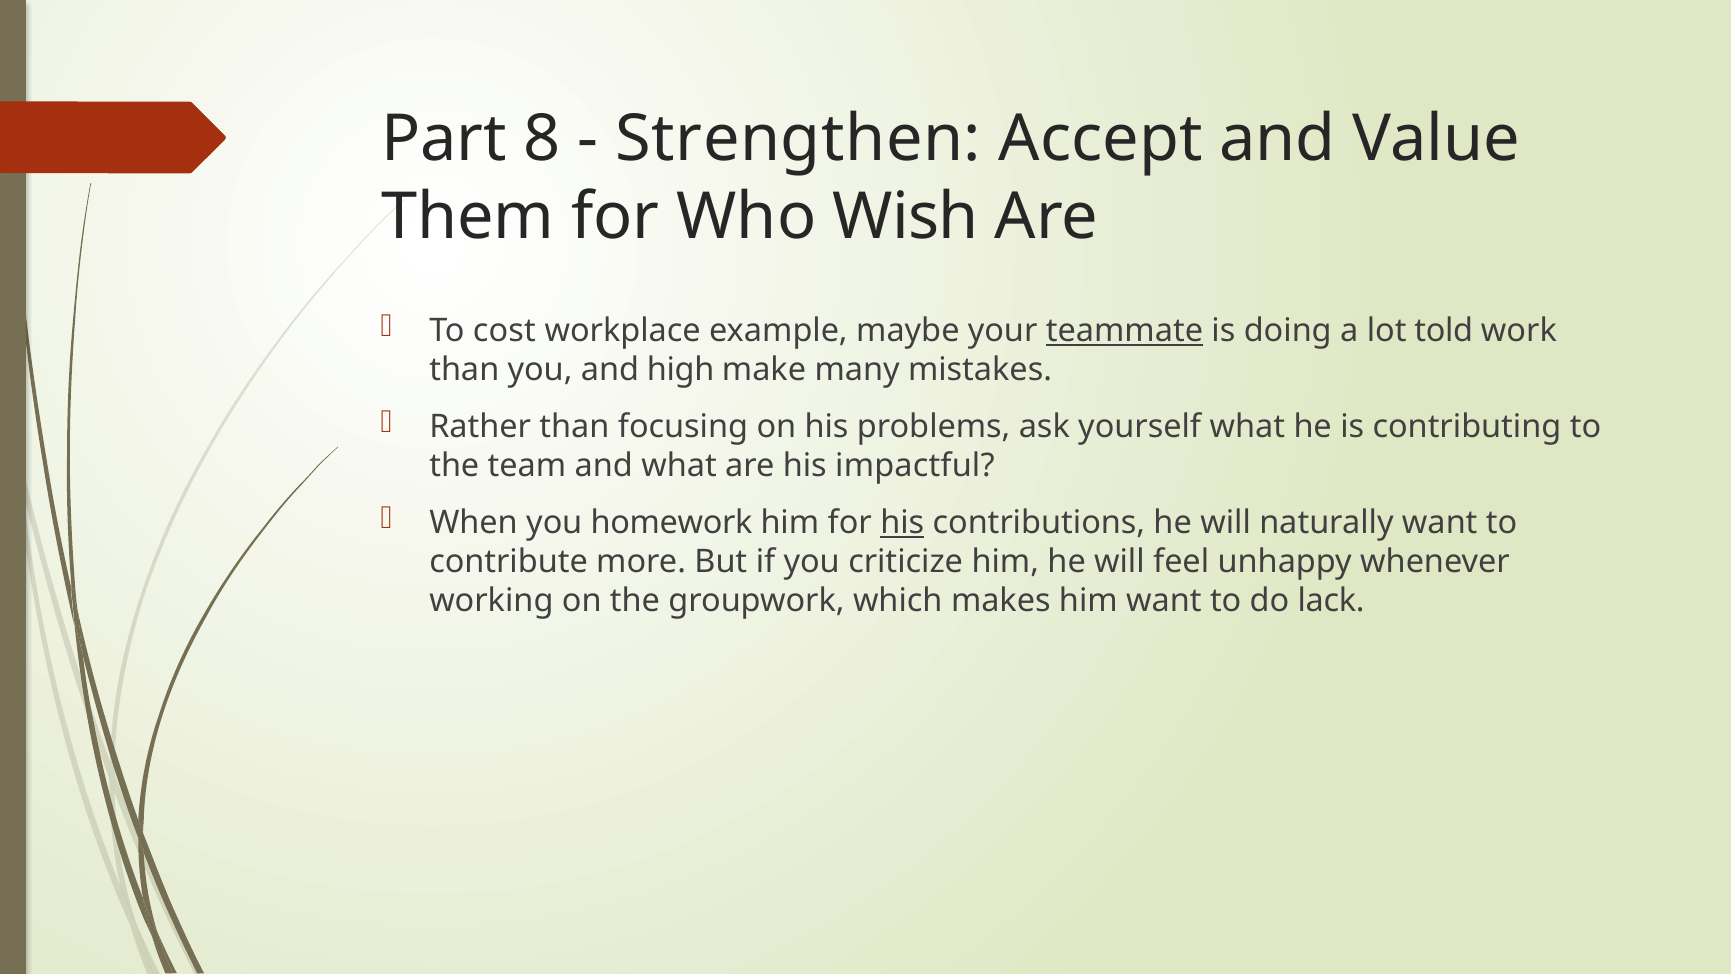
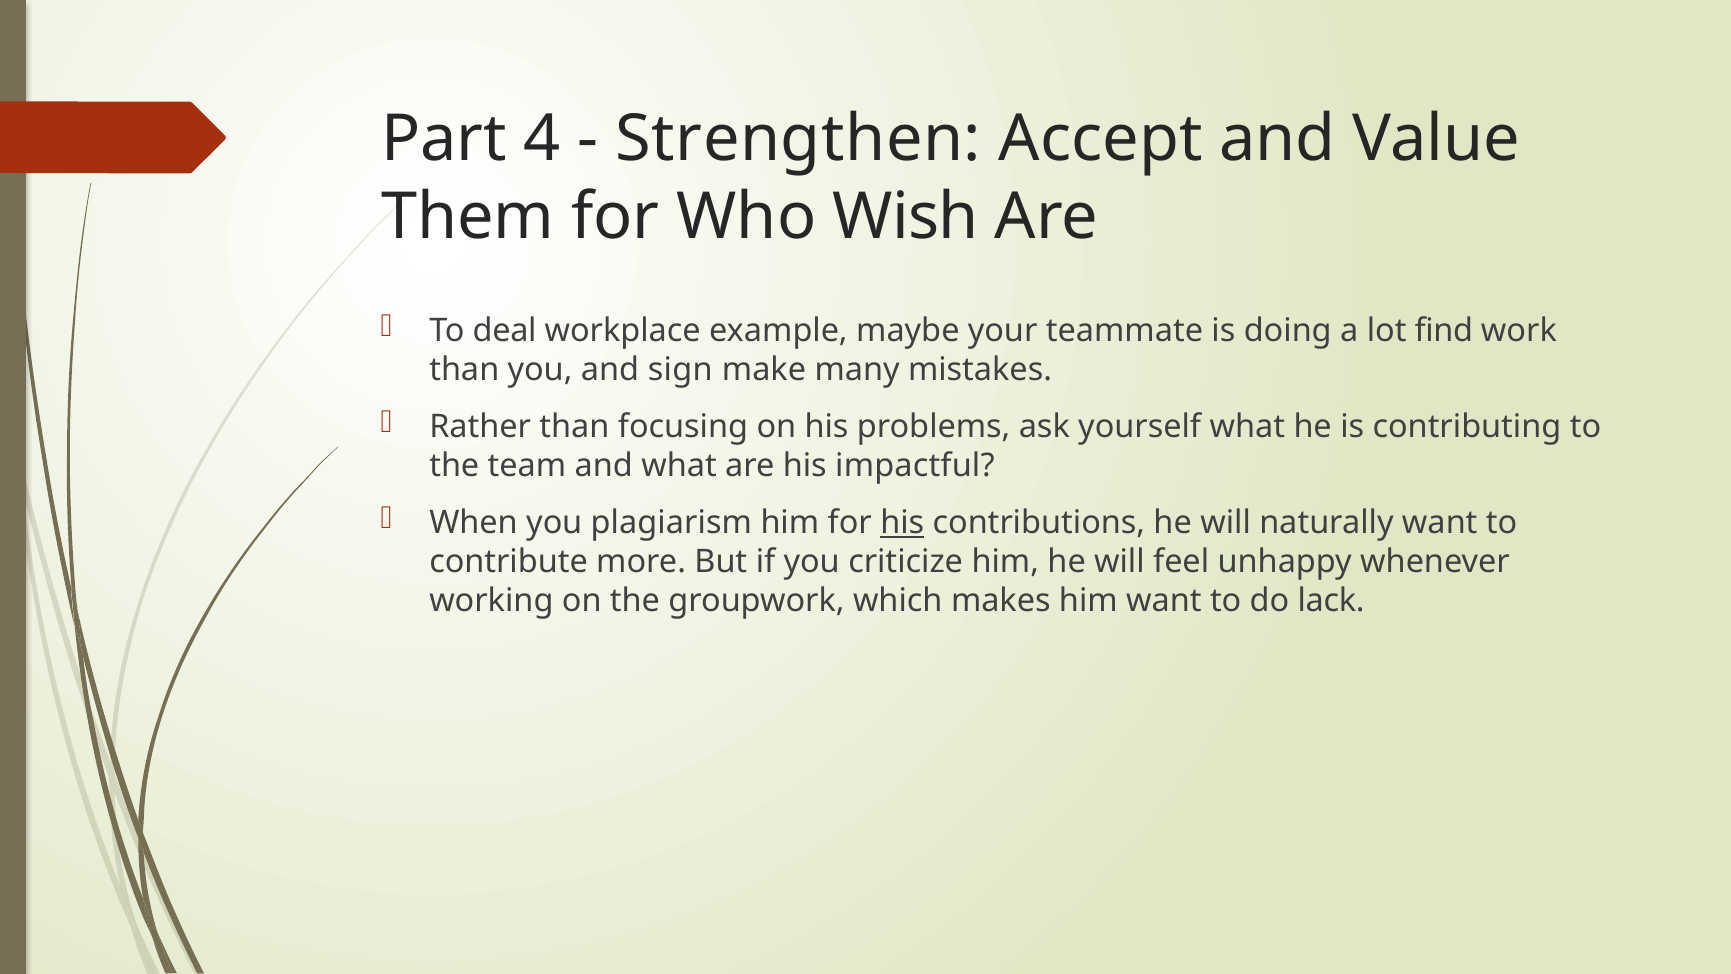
8: 8 -> 4
cost: cost -> deal
teammate underline: present -> none
told: told -> find
high: high -> sign
homework: homework -> plagiarism
